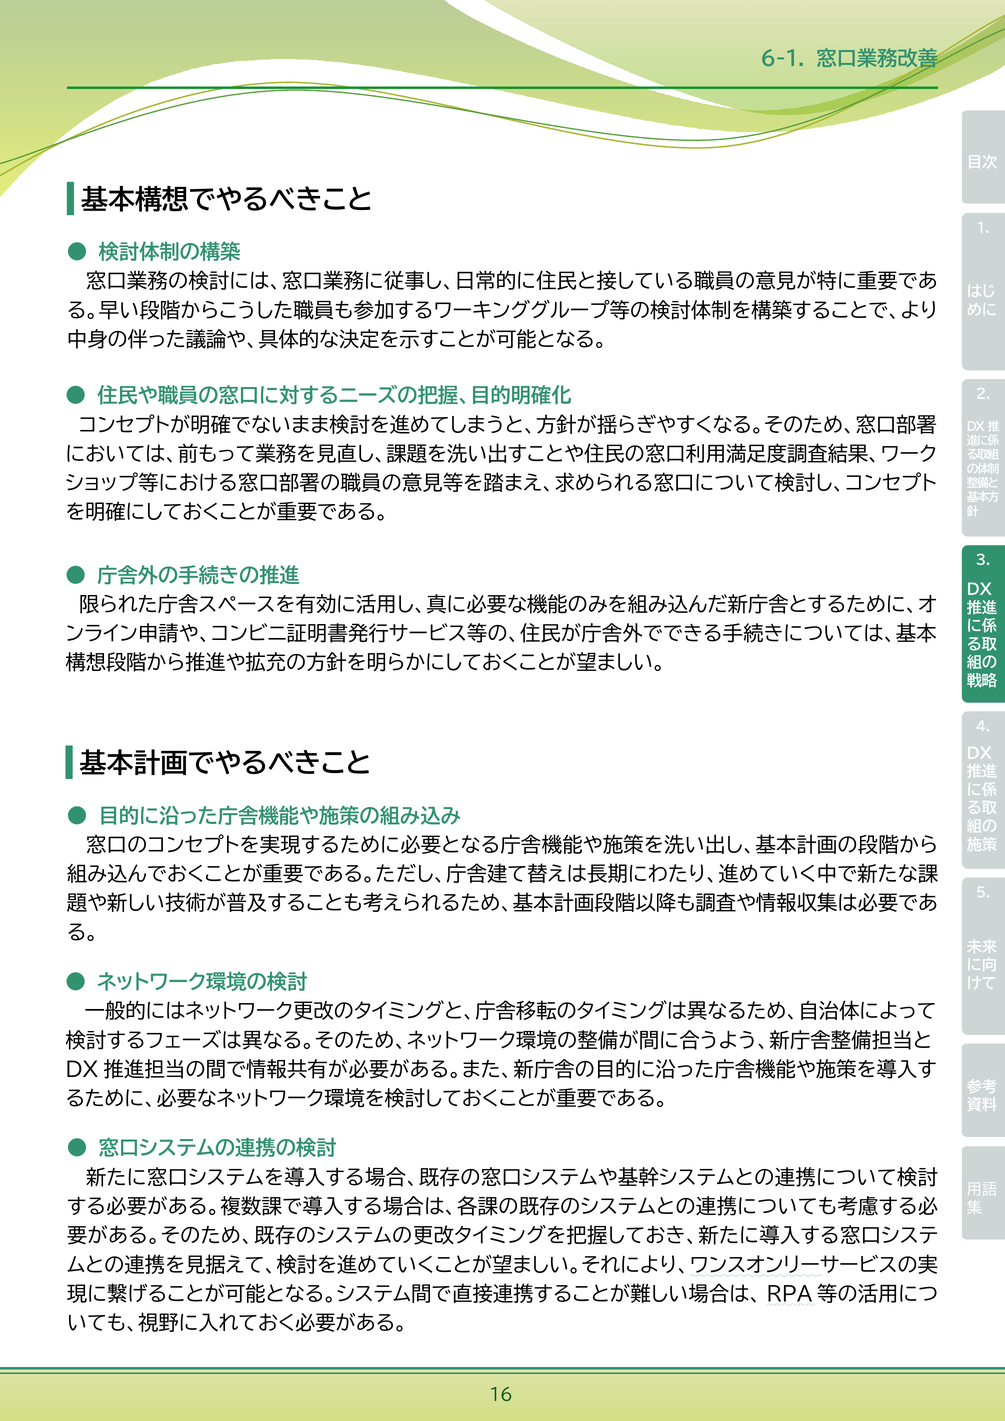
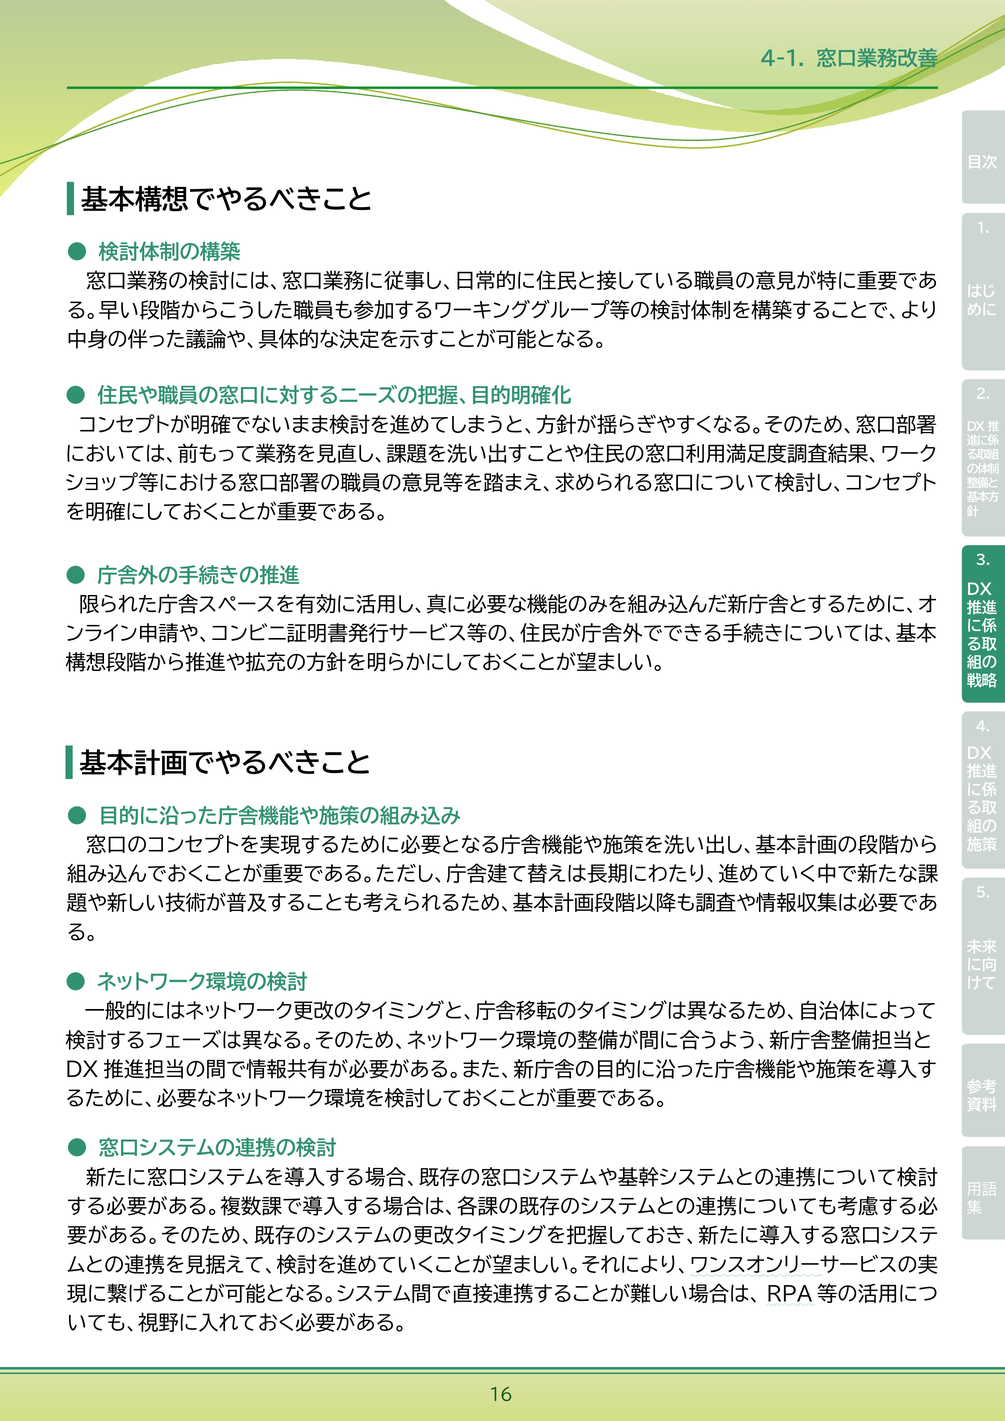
6-1: 6-1 -> 4-1
